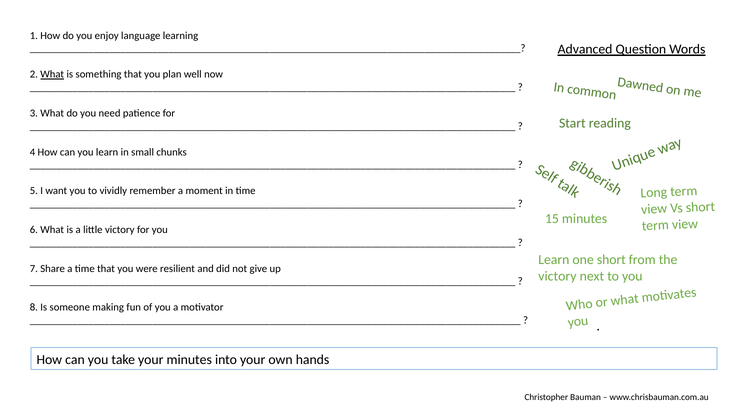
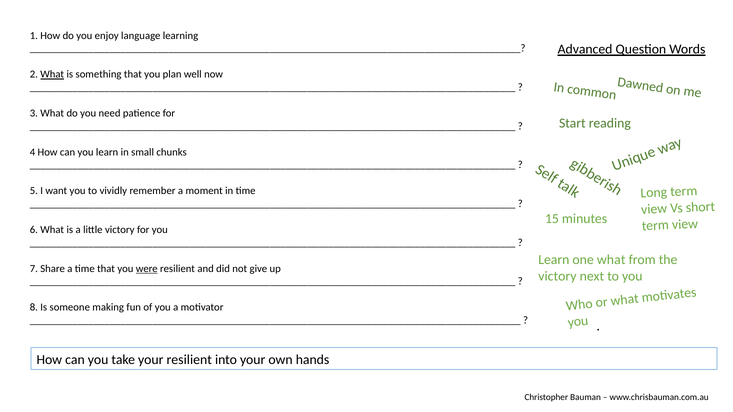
one short: short -> what
were underline: none -> present
your minutes: minutes -> resilient
